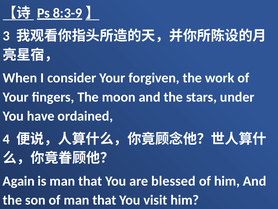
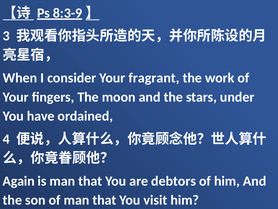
forgiven: forgiven -> fragrant
blessed: blessed -> debtors
